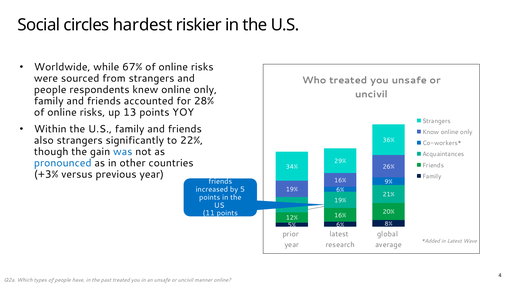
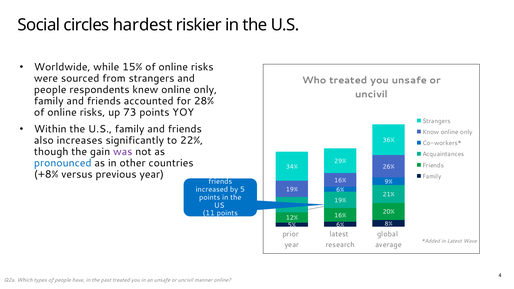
67%: 67% -> 15%
13: 13 -> 73
also strangers: strangers -> increases
was colour: blue -> purple
+3%: +3% -> +8%
